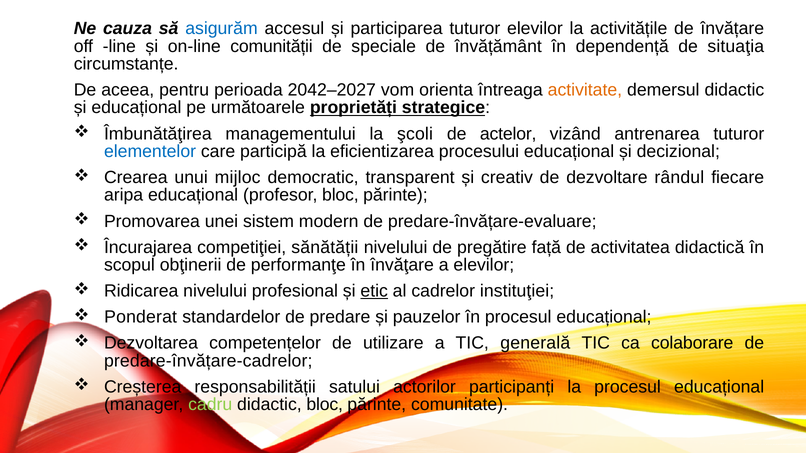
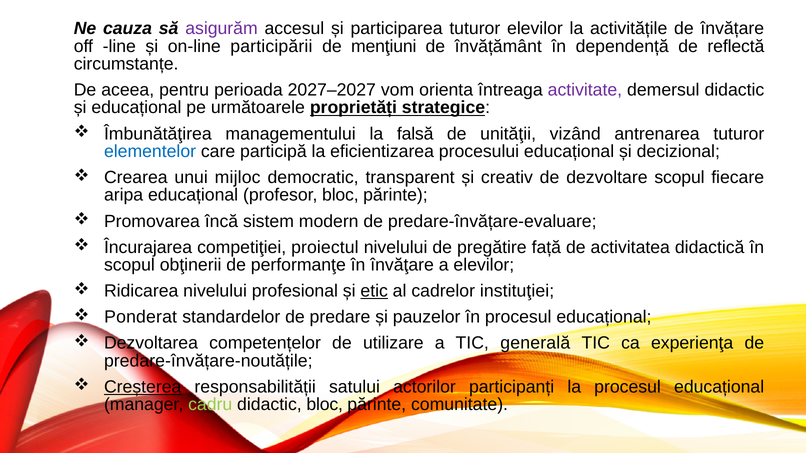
asigurăm colour: blue -> purple
comunității: comunității -> participării
speciale: speciale -> menţiuni
situaţia: situaţia -> reflectă
2042–2027: 2042–2027 -> 2027–2027
activitate colour: orange -> purple
şcoli: şcoli -> falsă
actelor: actelor -> unităţii
dezvoltare rândul: rândul -> scopul
unei: unei -> încă
sănătății: sănătății -> proiectul
colaborare: colaborare -> experienţa
predare-învățare-cadrelor: predare-învățare-cadrelor -> predare-învățare-noutățile
Creșterea underline: none -> present
